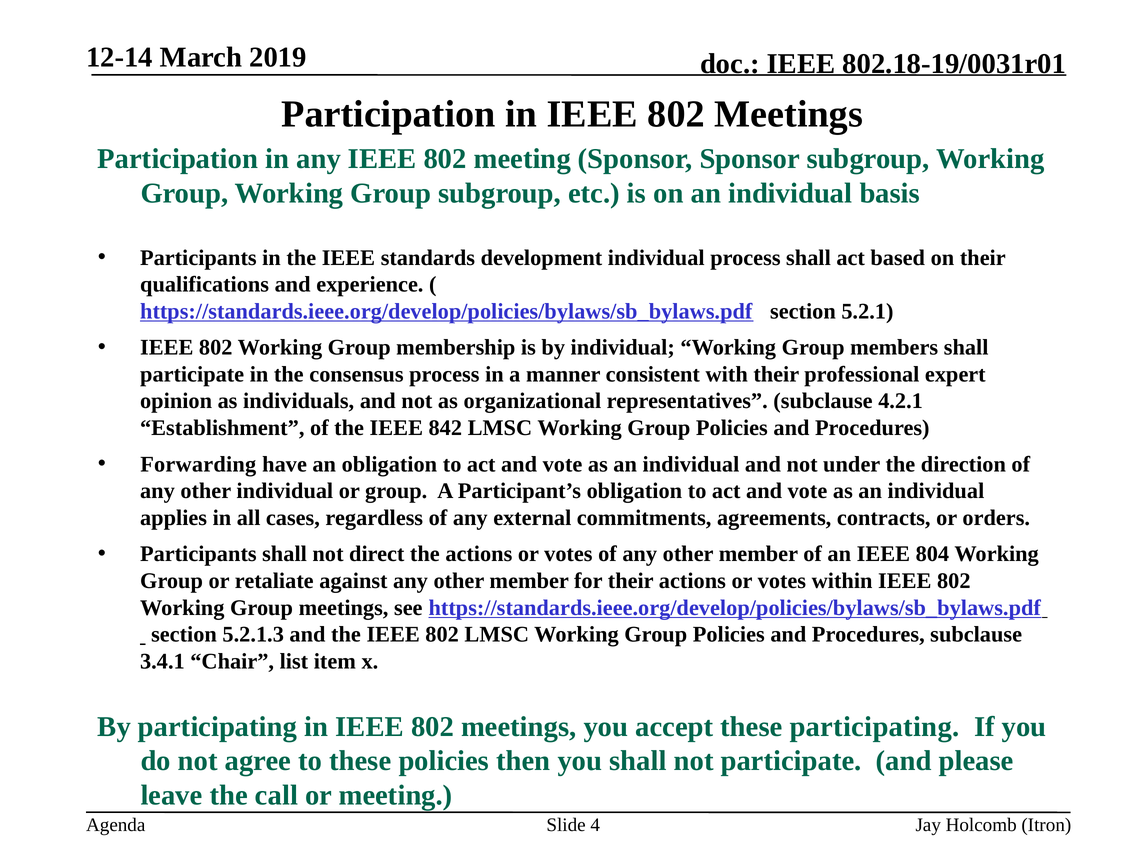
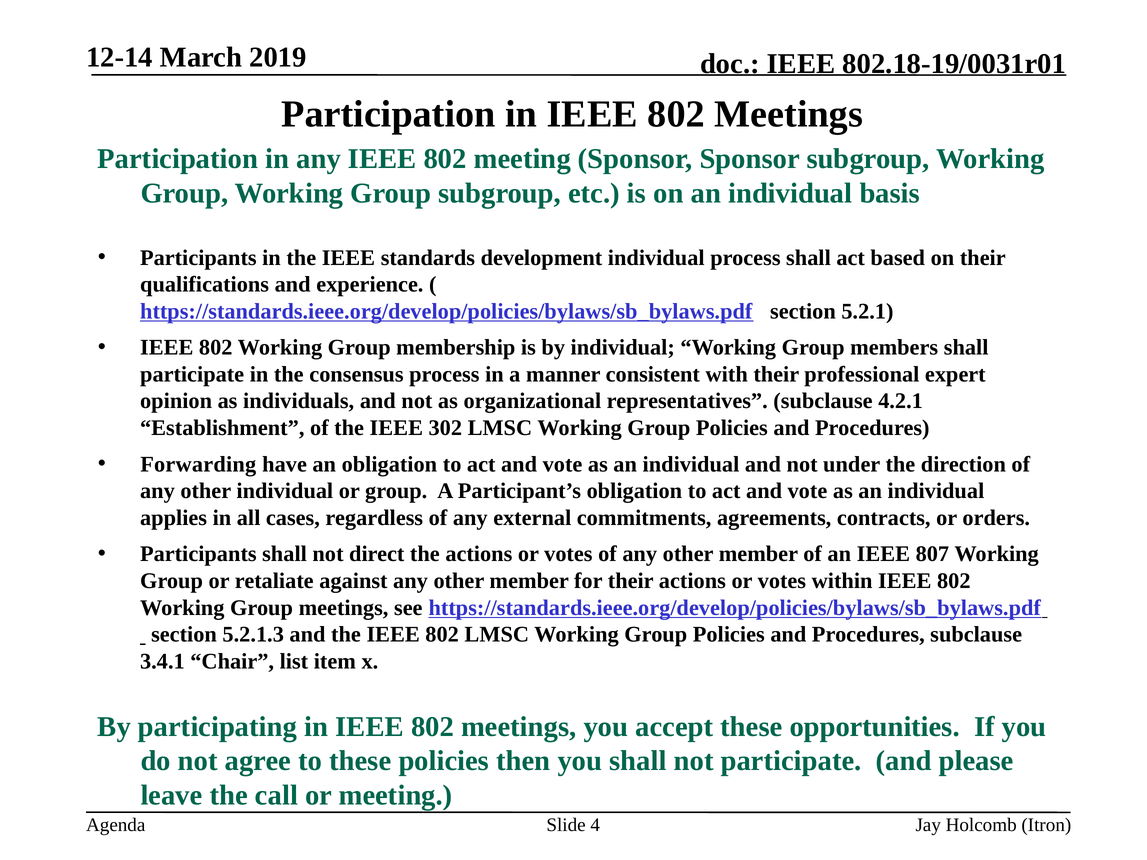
842: 842 -> 302
804: 804 -> 807
these participating: participating -> opportunities
